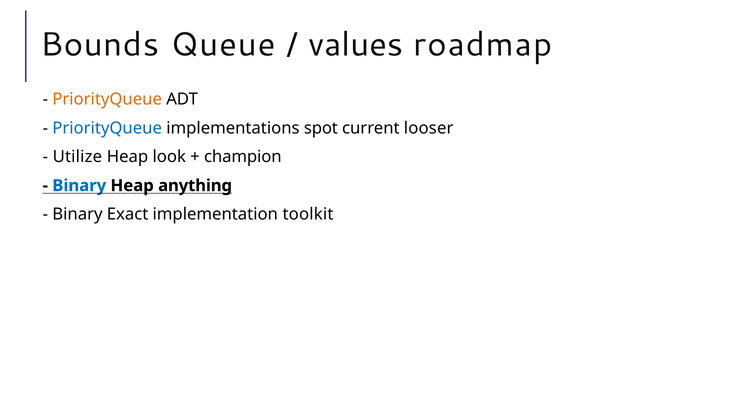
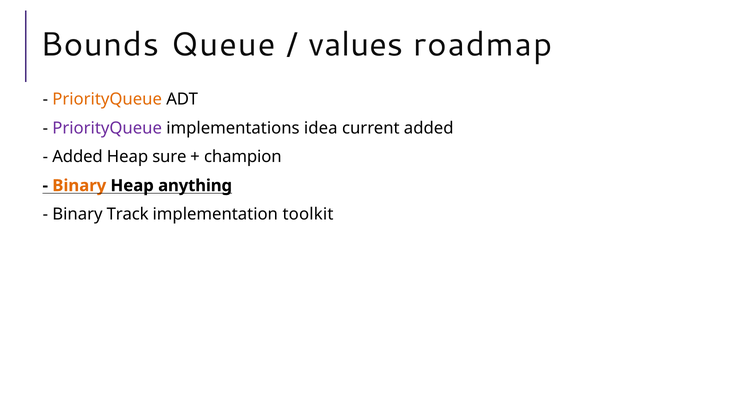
PriorityQueue at (107, 128) colour: blue -> purple
spot: spot -> idea
current looser: looser -> added
Utilize at (77, 157): Utilize -> Added
look: look -> sure
Binary at (79, 185) colour: blue -> orange
Exact: Exact -> Track
